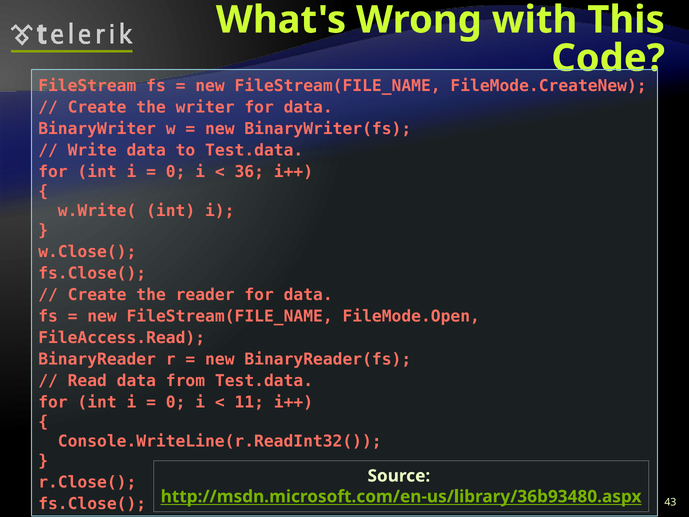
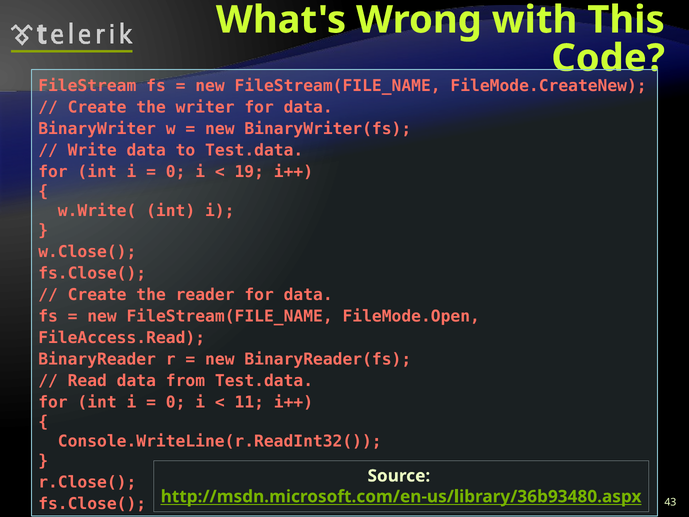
36: 36 -> 19
